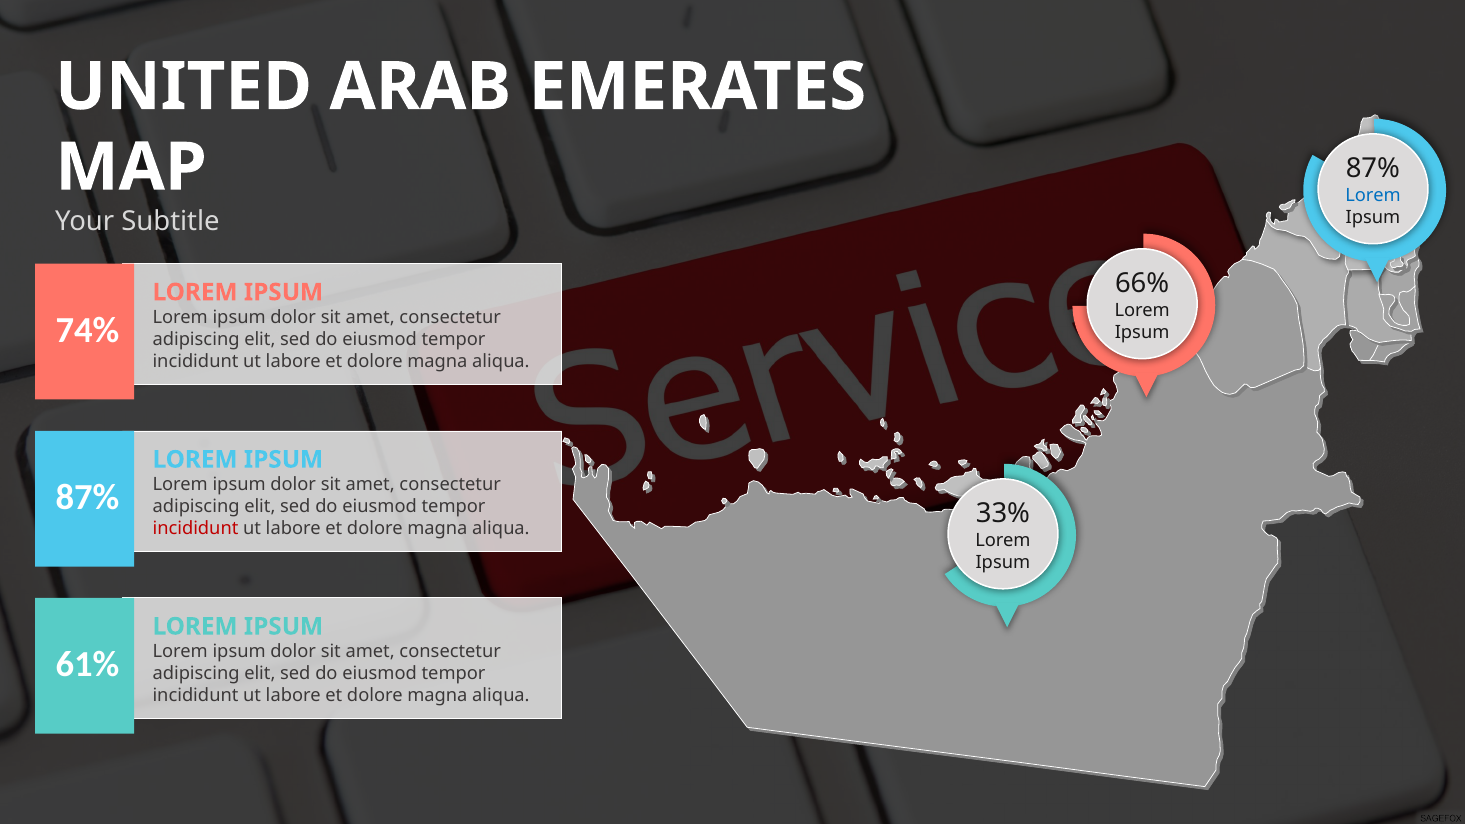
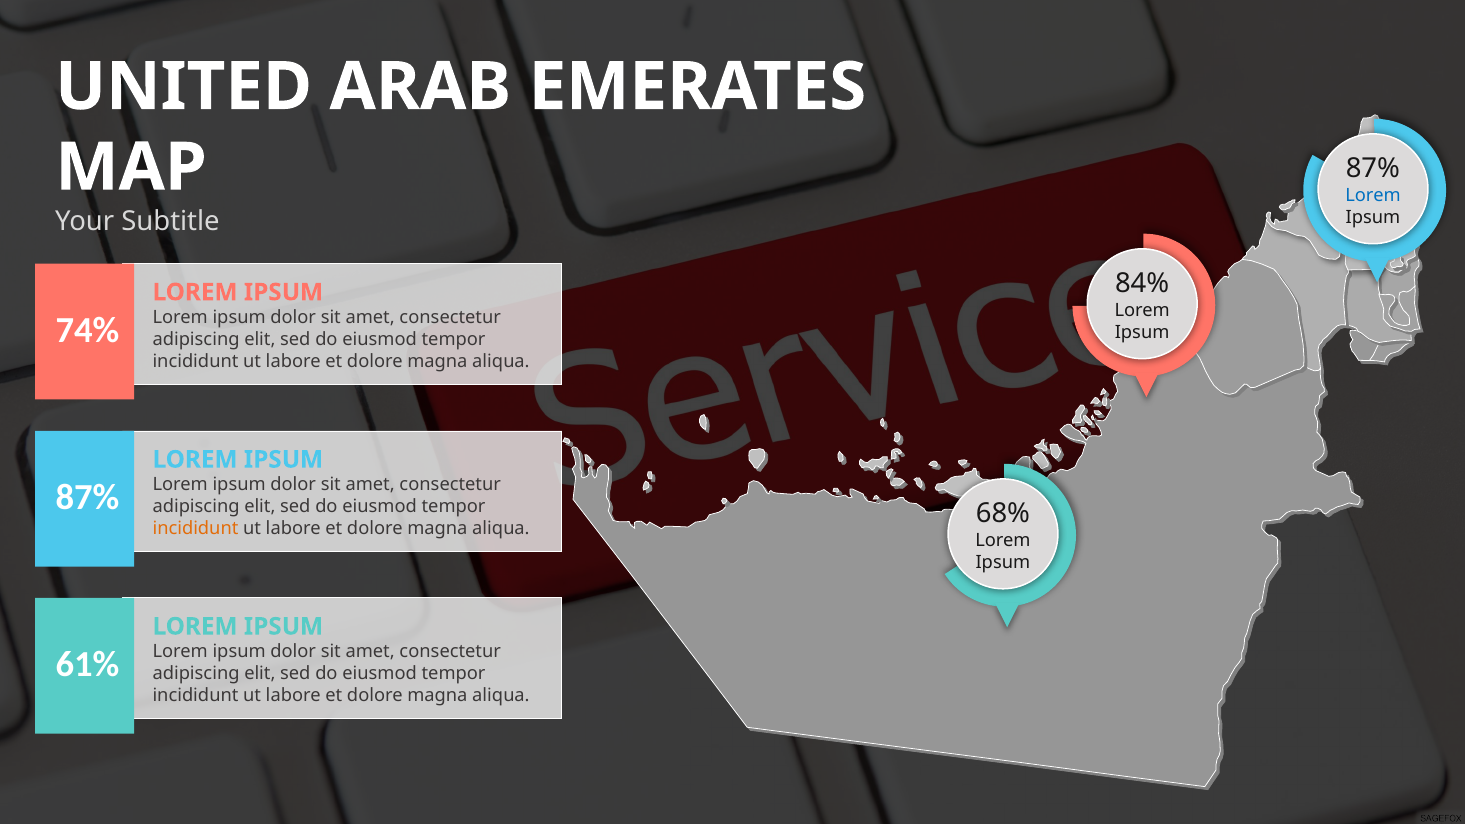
66%: 66% -> 84%
33%: 33% -> 68%
incididunt at (196, 529) colour: red -> orange
